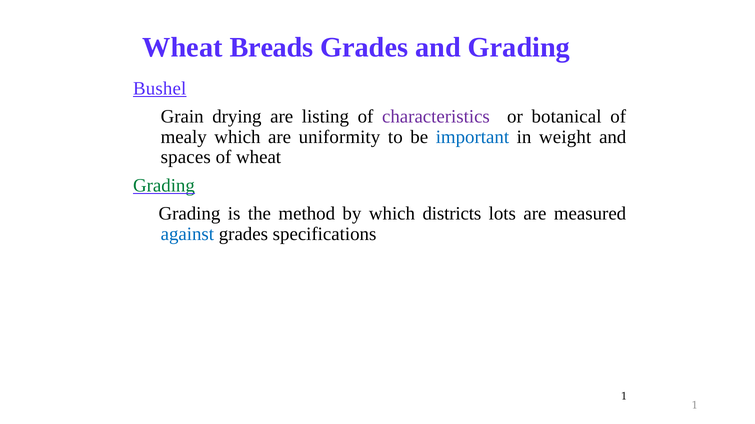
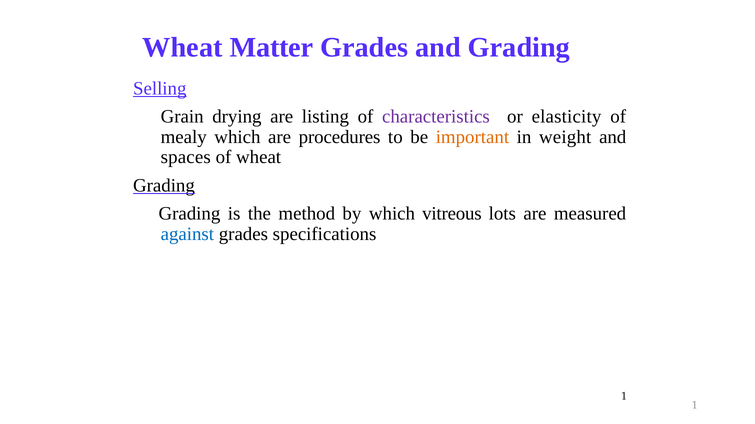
Breads: Breads -> Matter
Bushel: Bushel -> Selling
botanical: botanical -> elasticity
uniformity: uniformity -> procedures
important colour: blue -> orange
Grading at (164, 186) colour: green -> black
districts: districts -> vitreous
